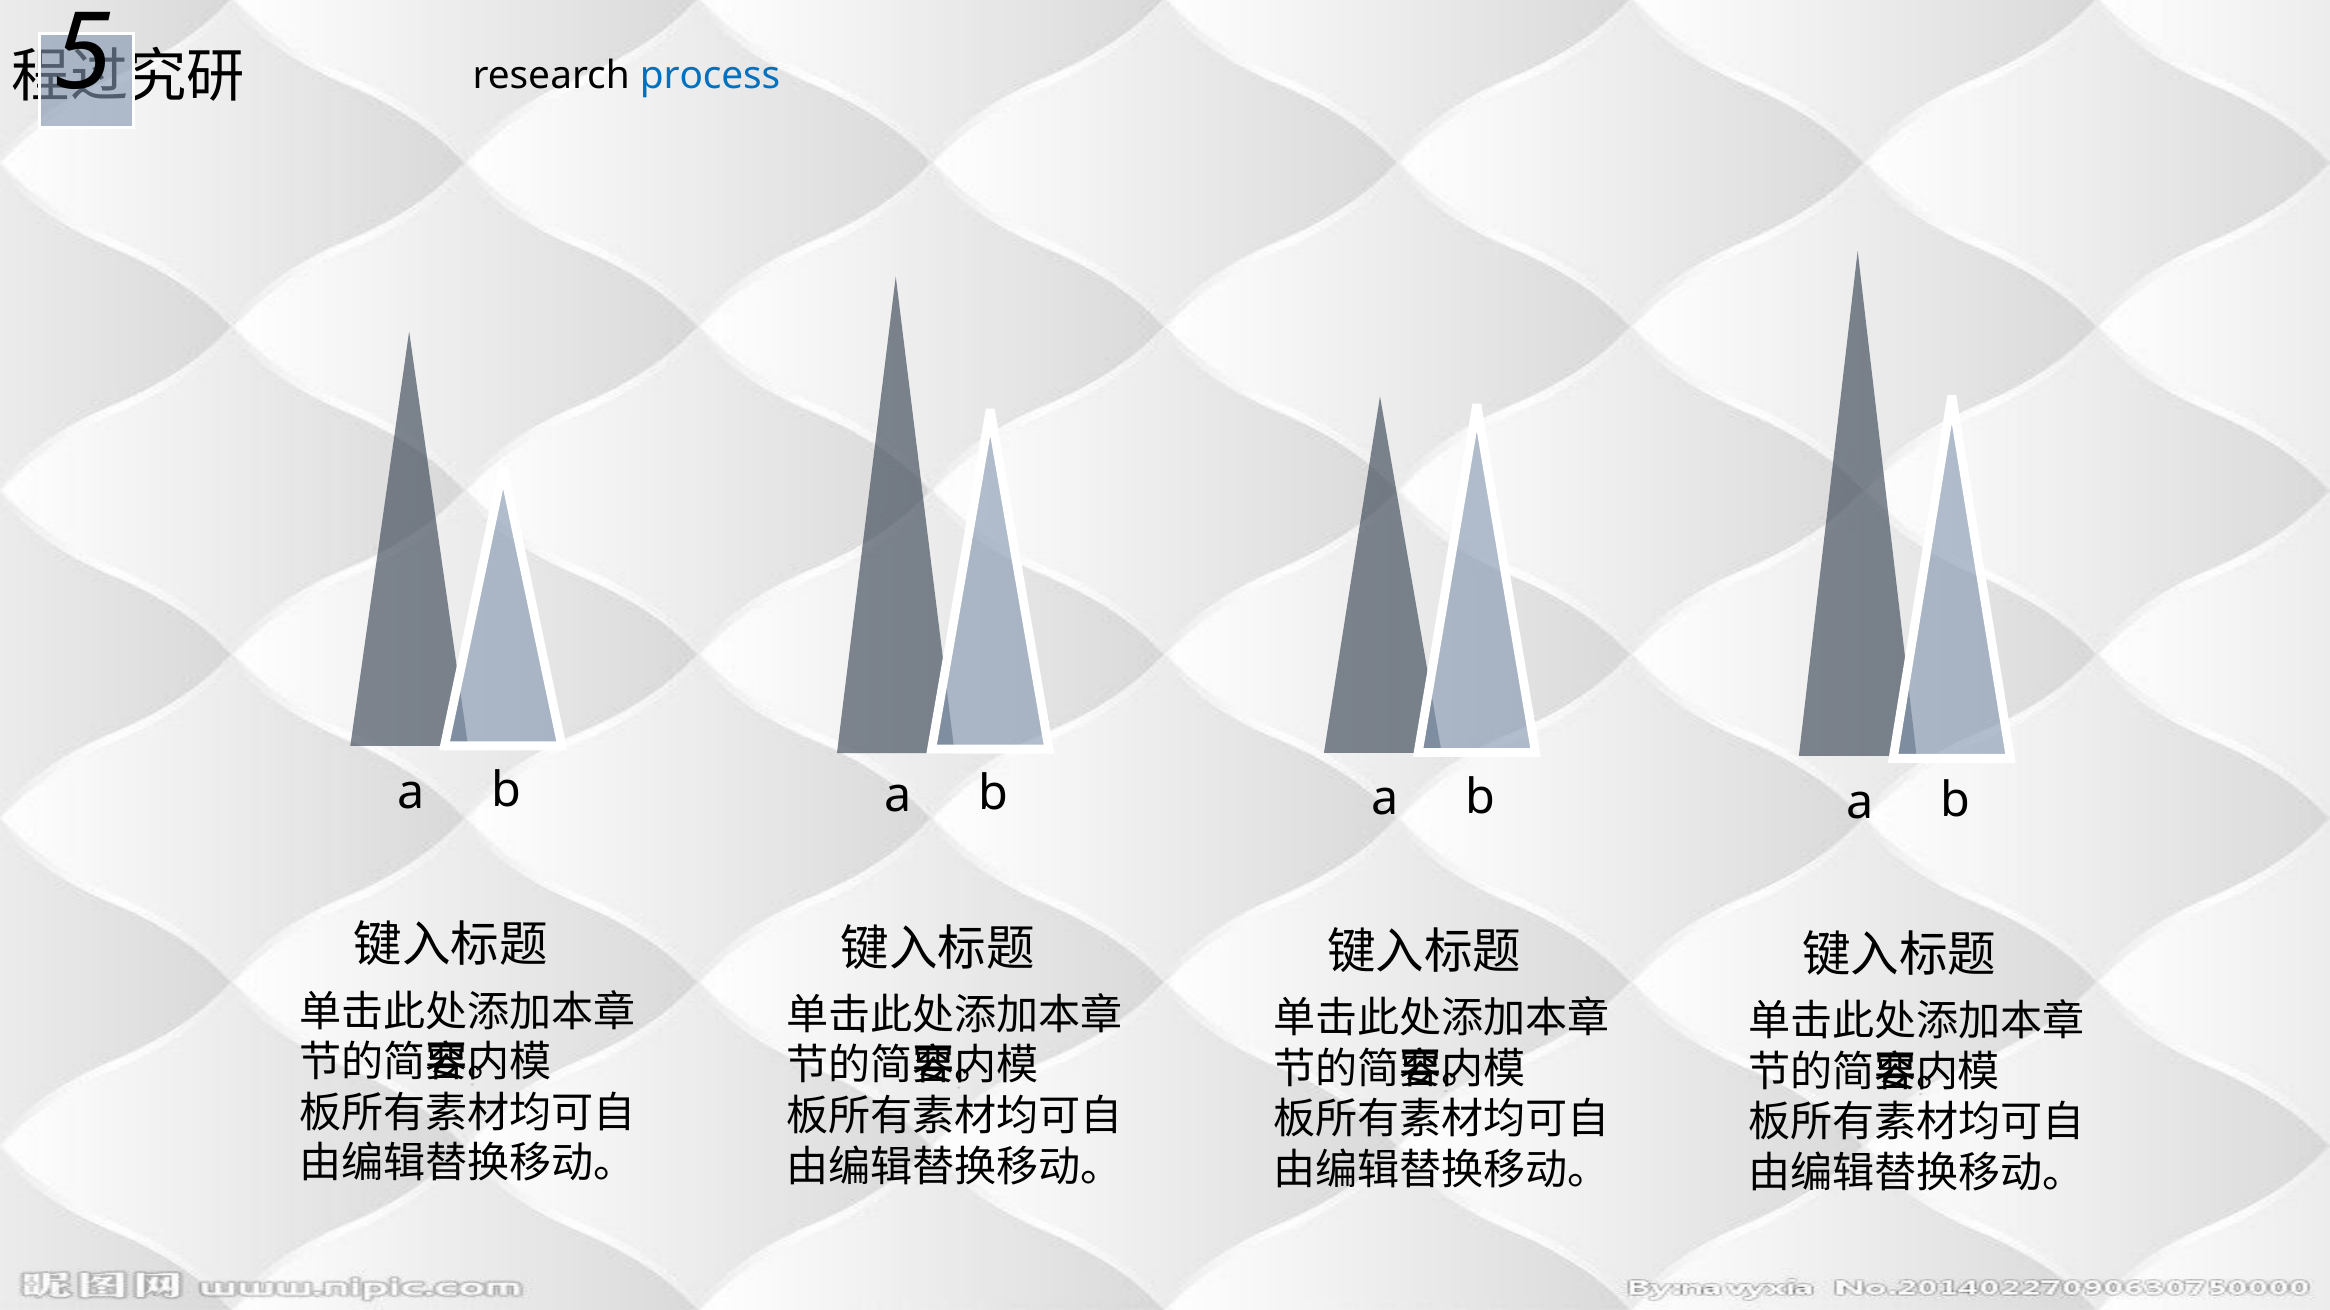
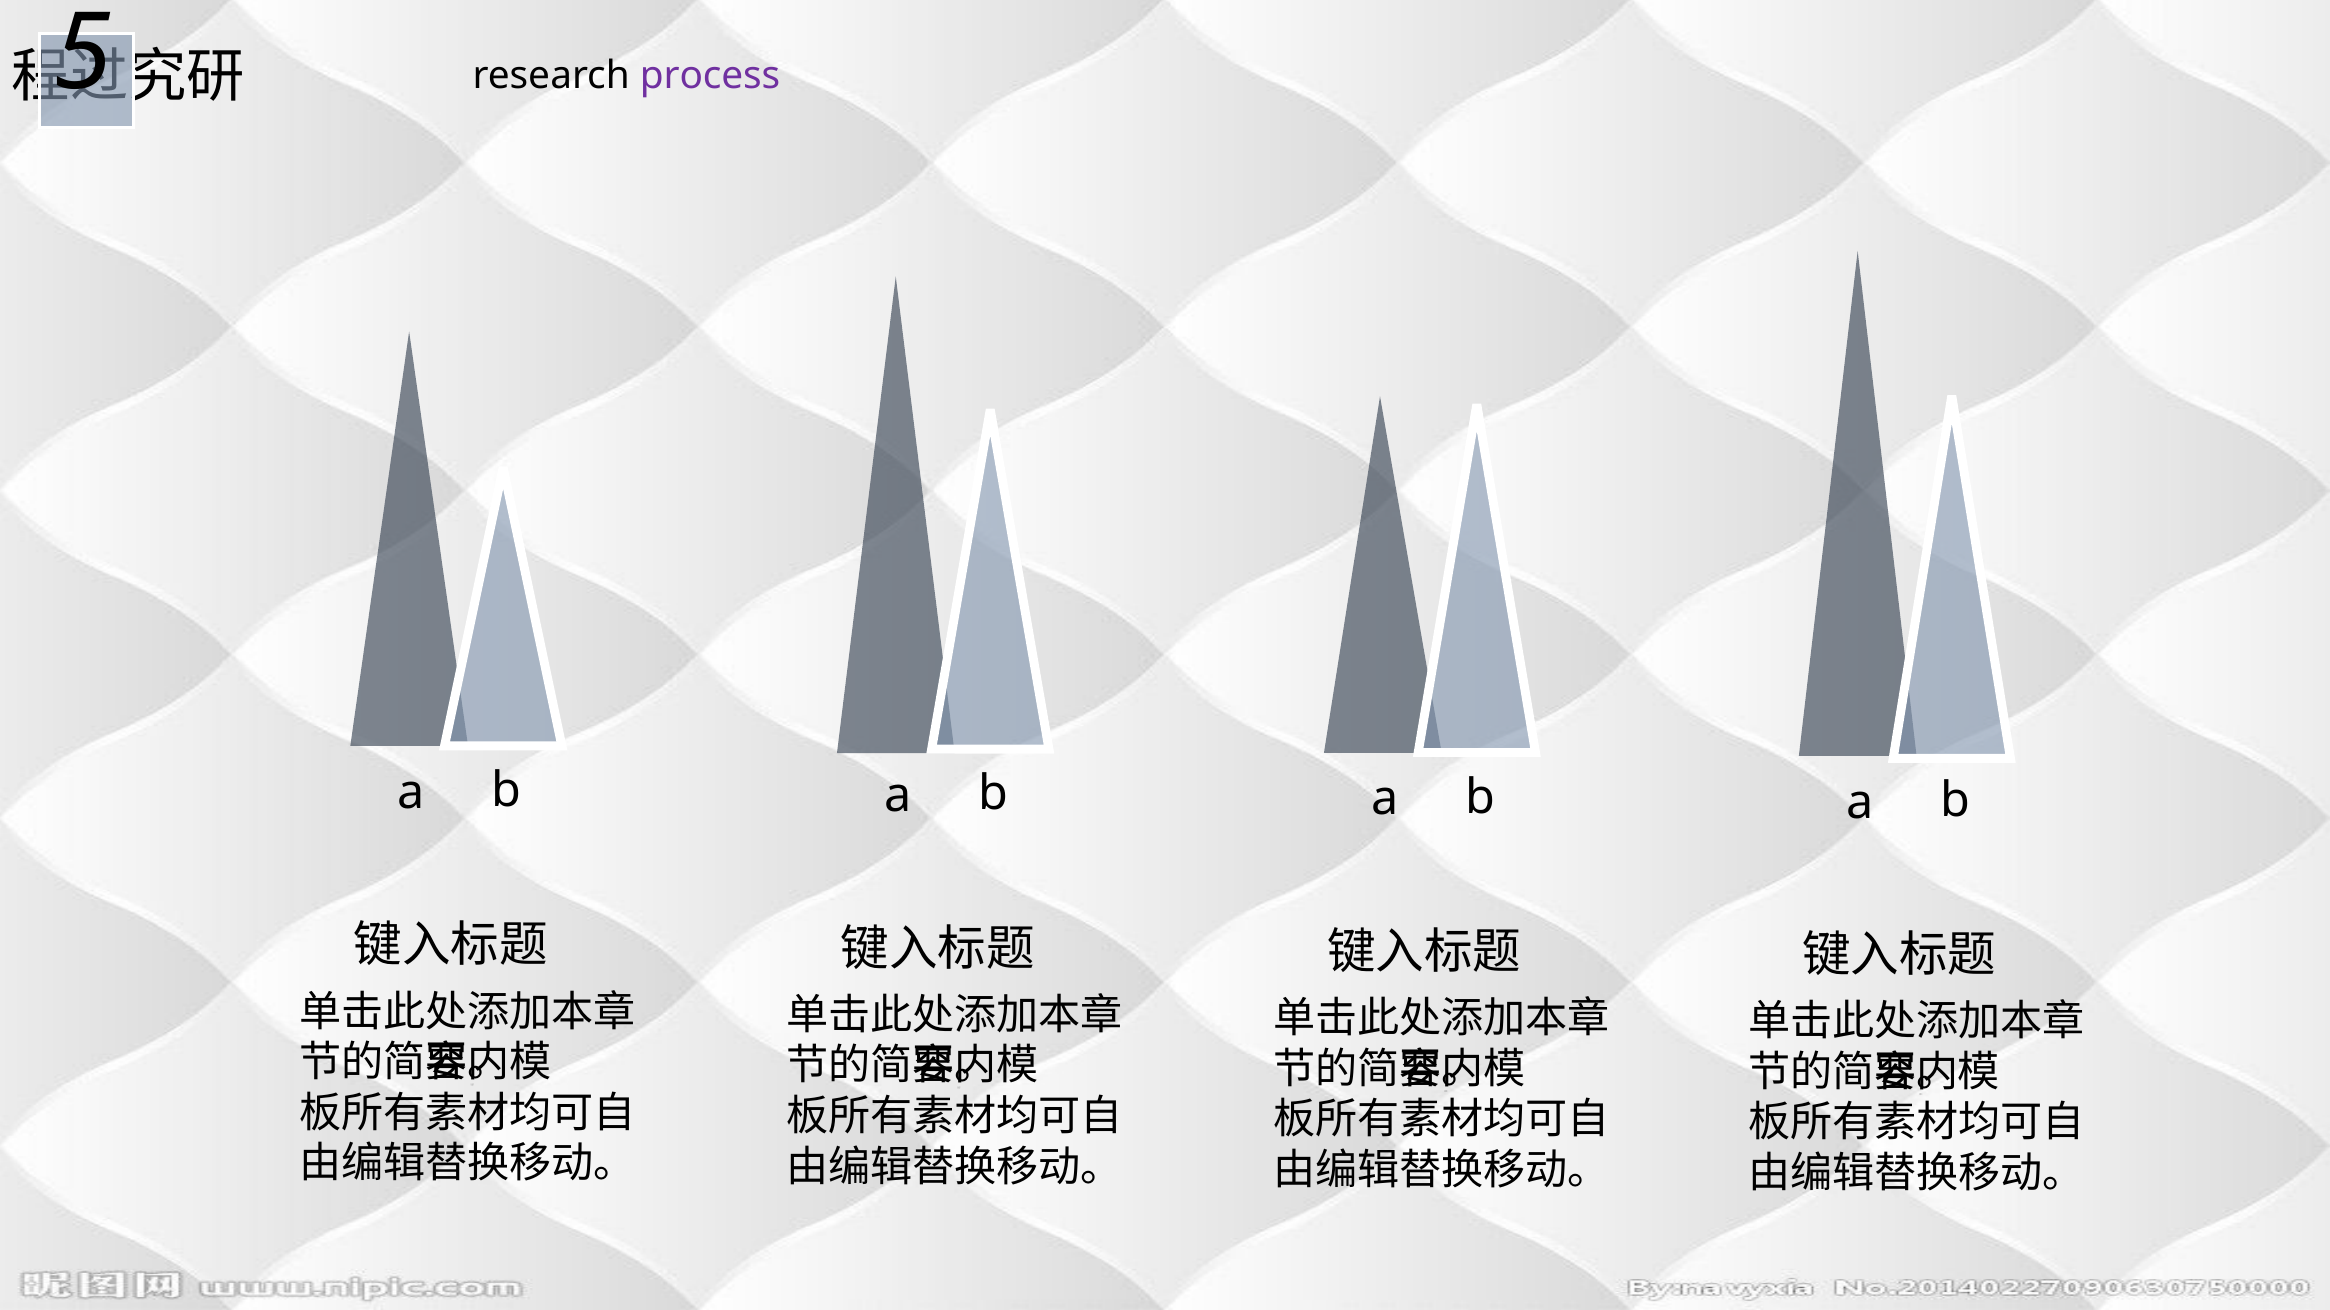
process colour: blue -> purple
